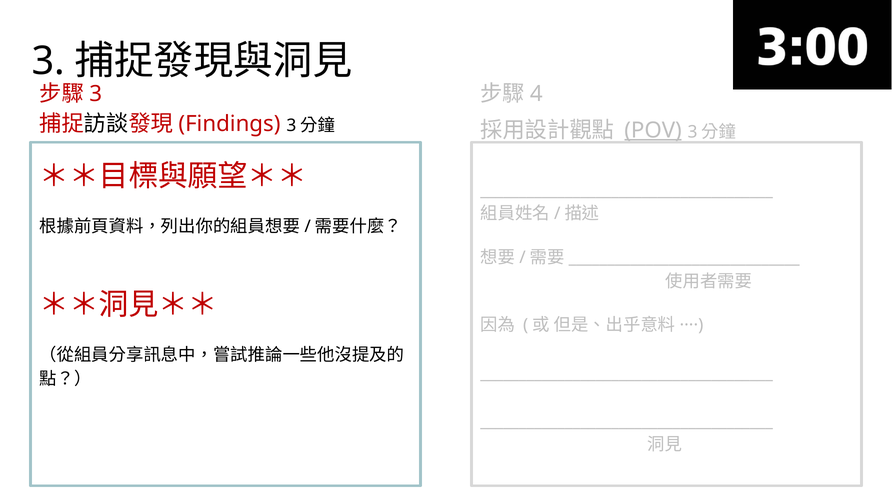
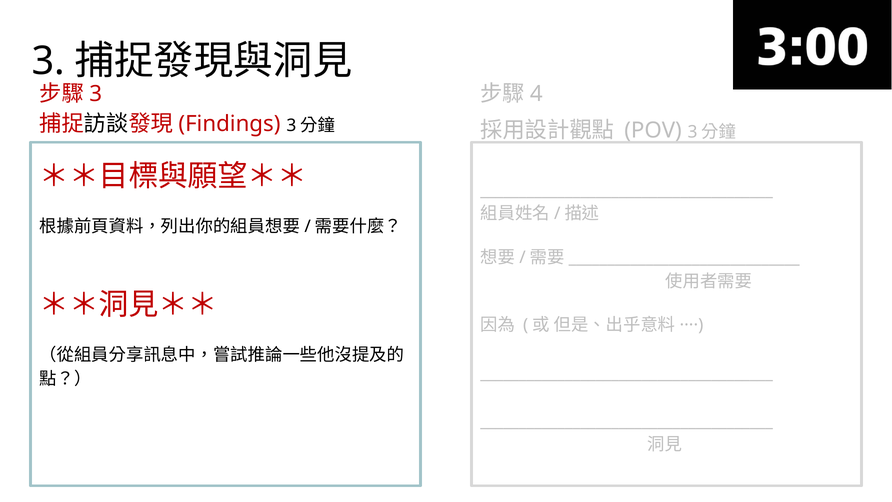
POV underline: present -> none
